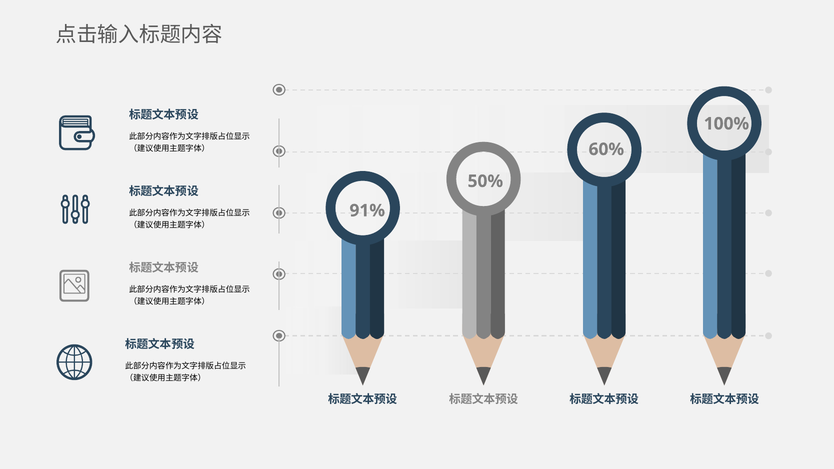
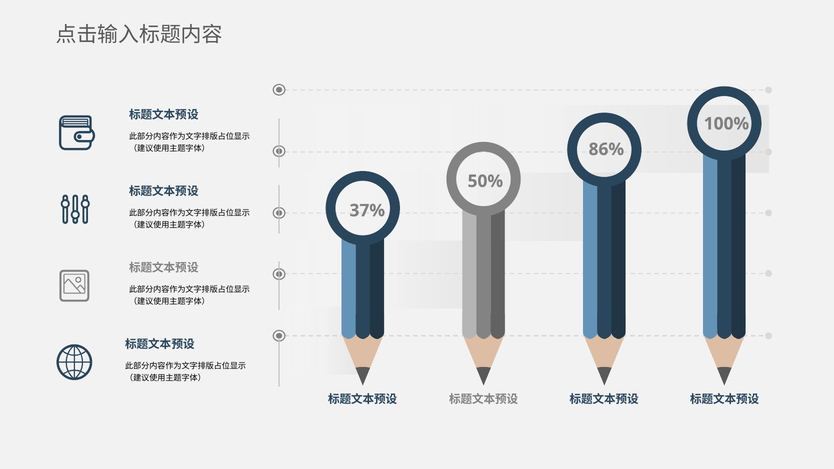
60%: 60% -> 86%
91%: 91% -> 37%
